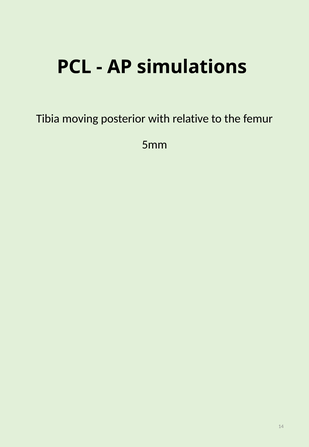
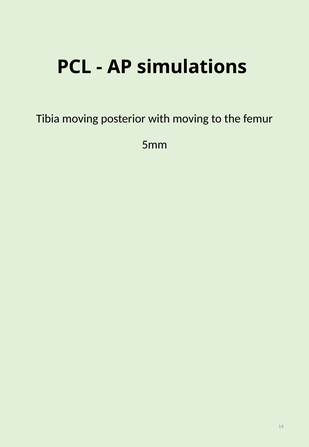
with relative: relative -> moving
